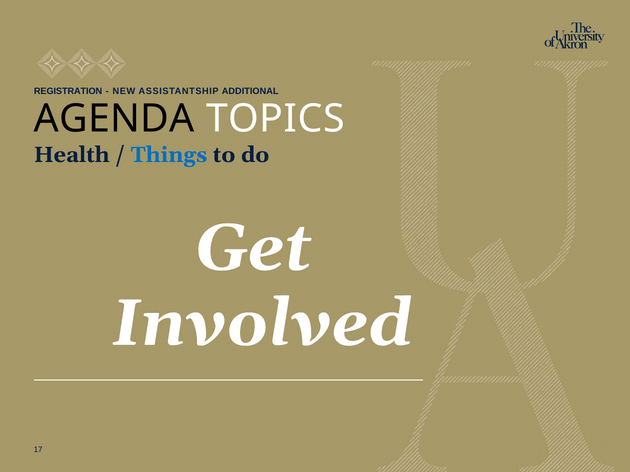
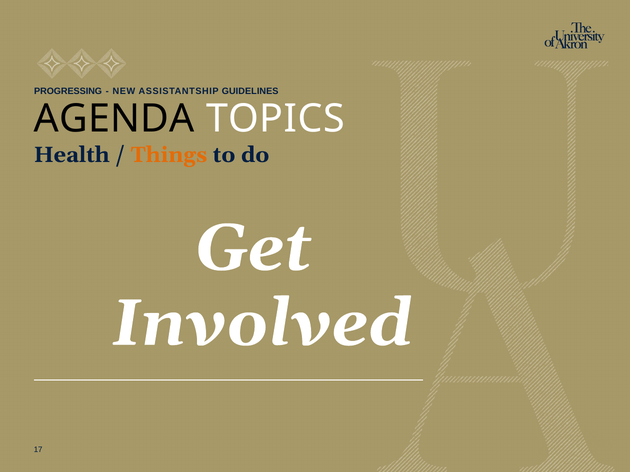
REGISTRATION: REGISTRATION -> PROGRESSING
ADDITIONAL: ADDITIONAL -> GUIDELINES
Things colour: blue -> orange
